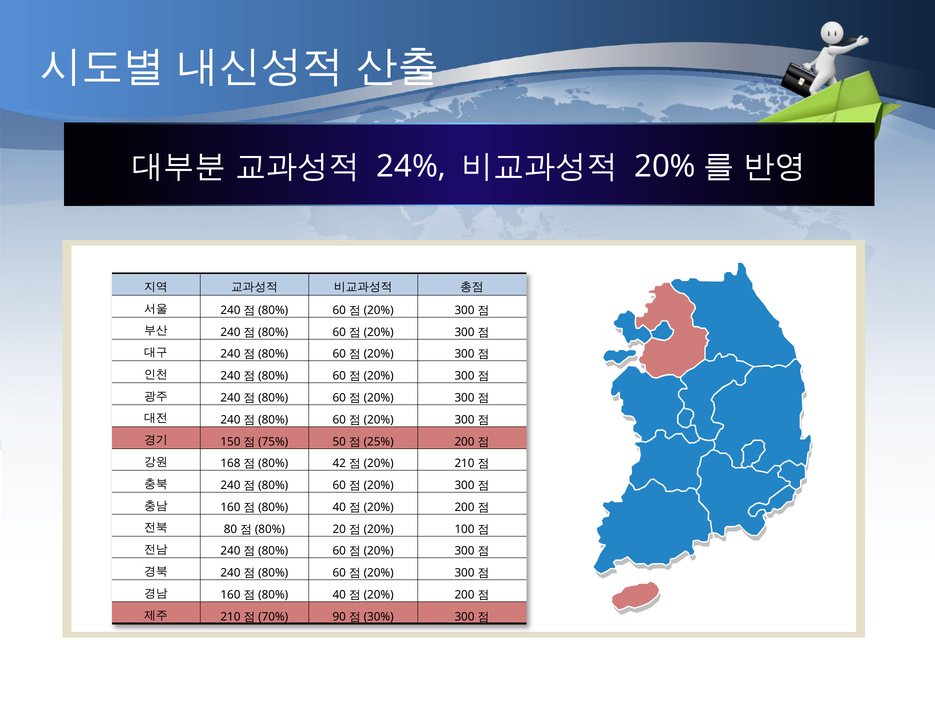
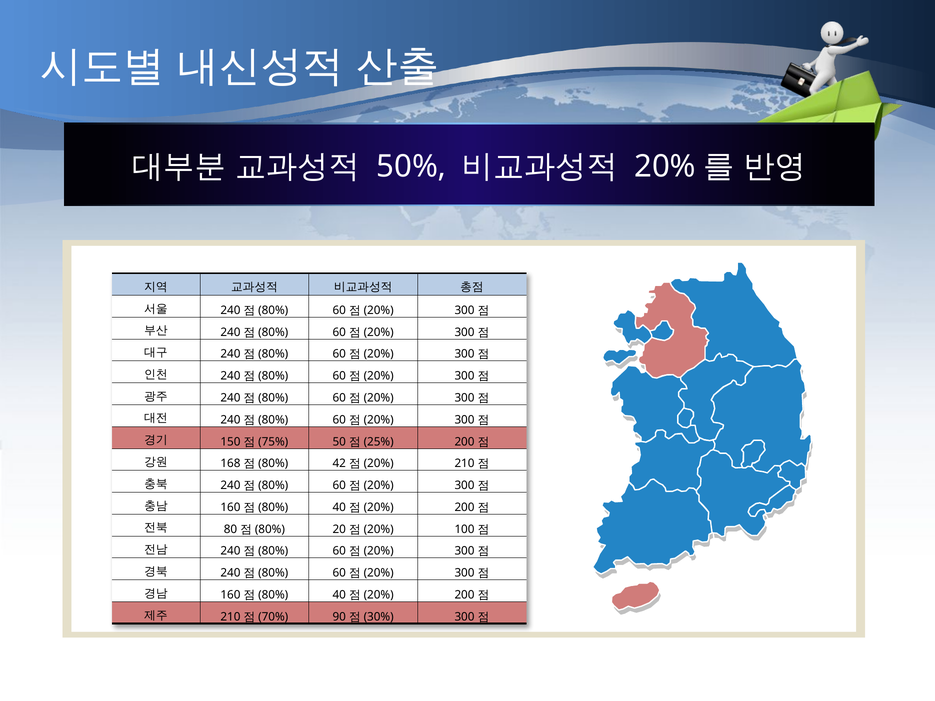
24%: 24% -> 50%
